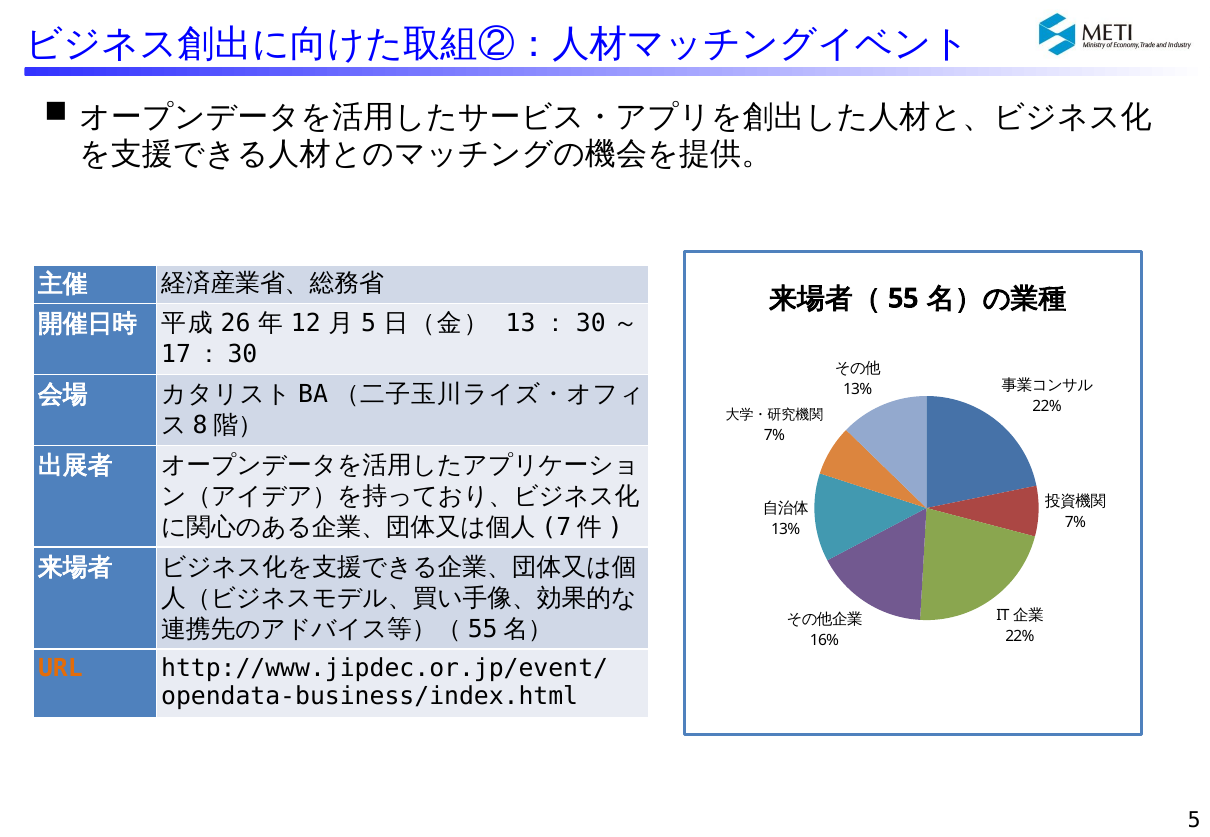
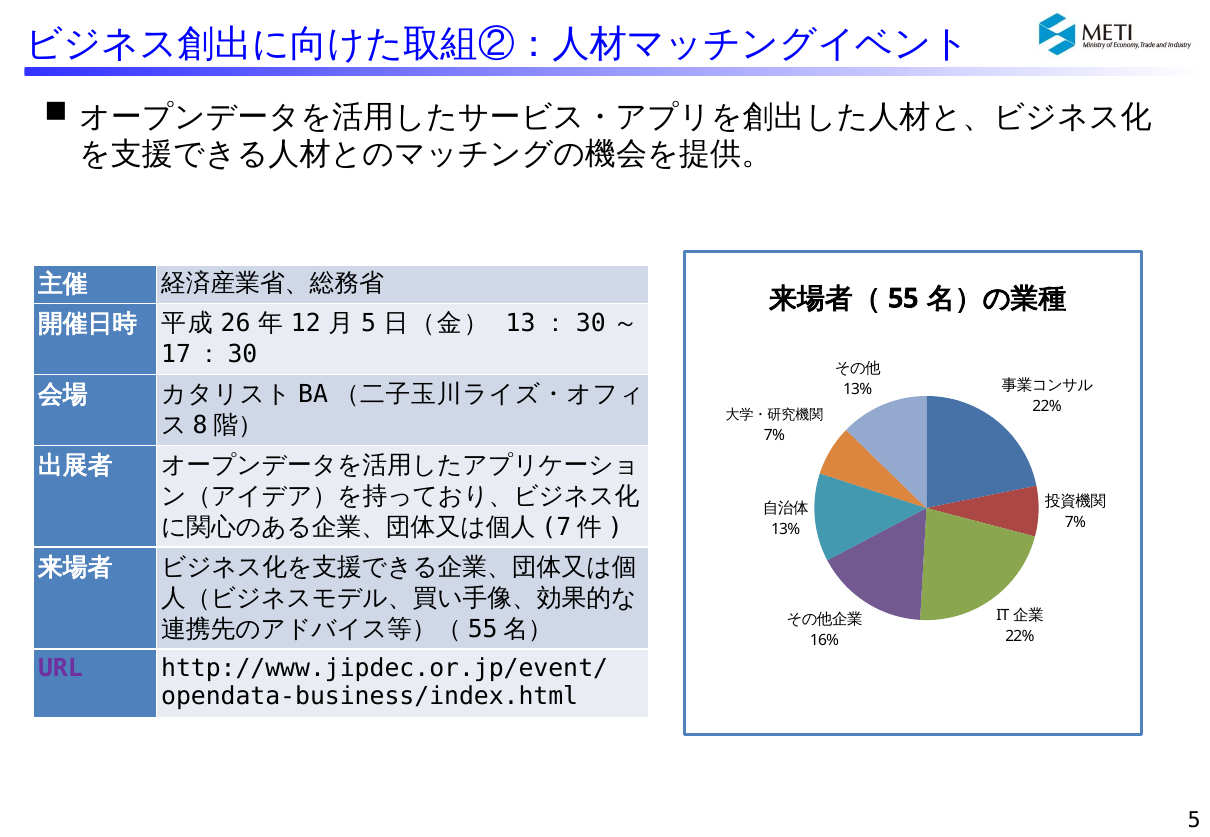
URL colour: orange -> purple
